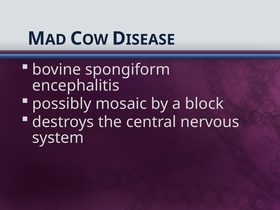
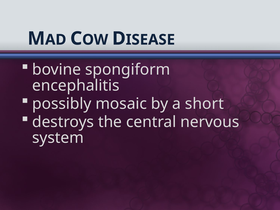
block: block -> short
